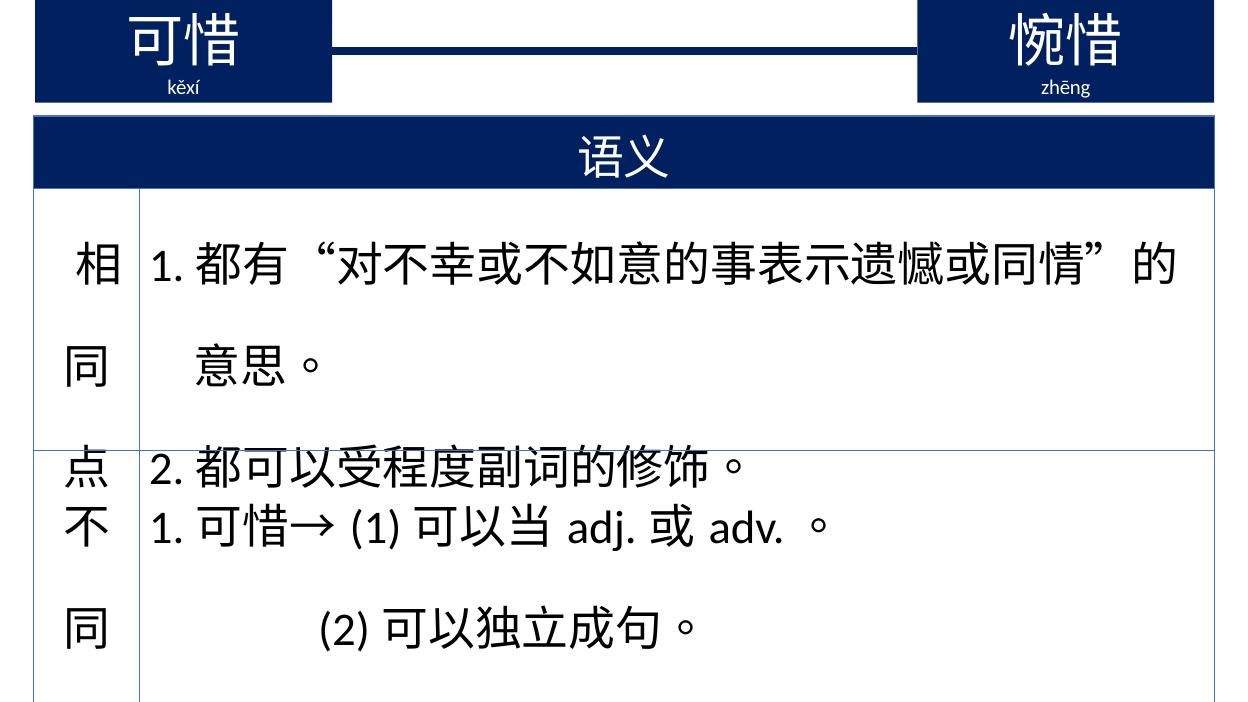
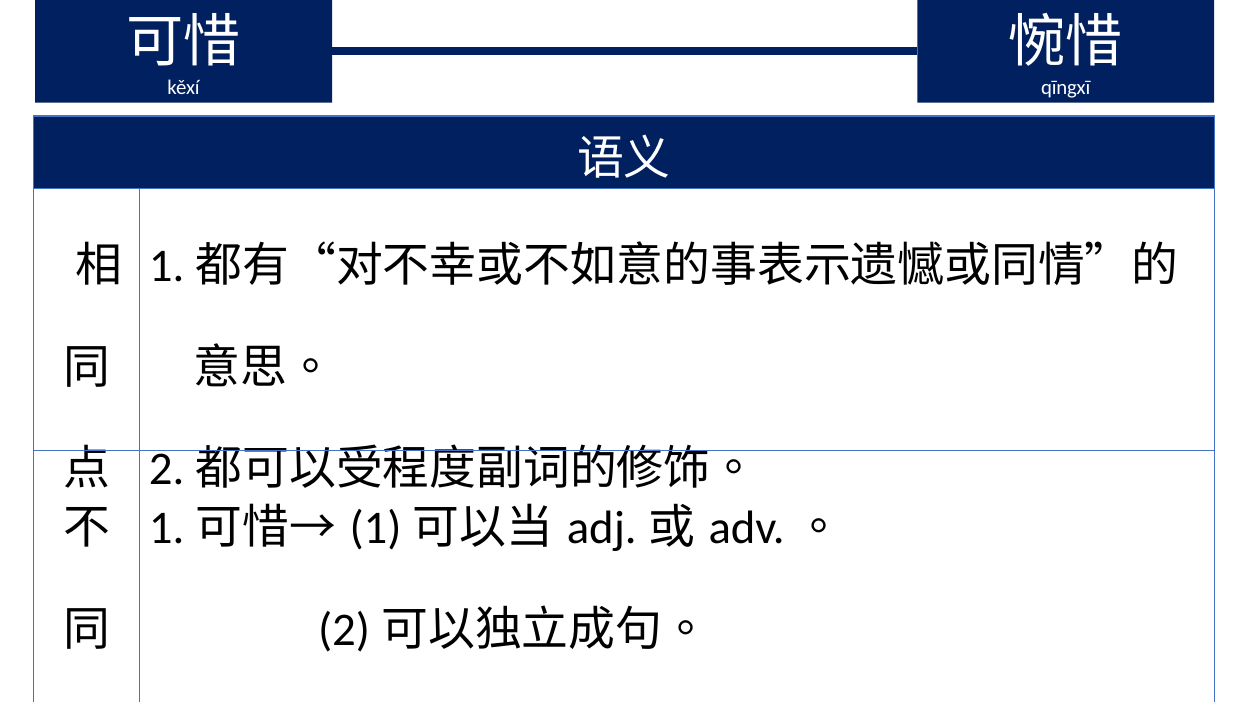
zhēng: zhēng -> qīngxī
